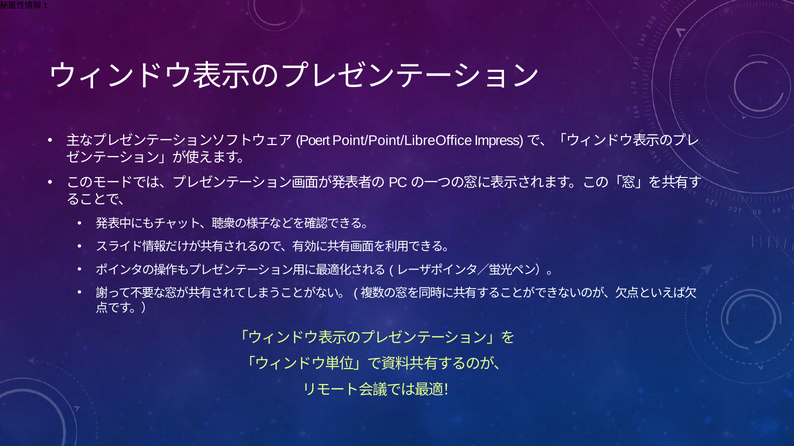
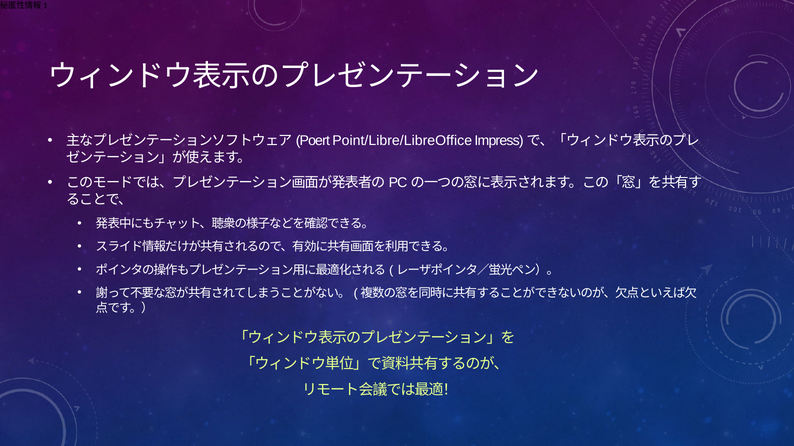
Point/Point/LibreOffice: Point/Point/LibreOffice -> Point/Libre/LibreOffice
